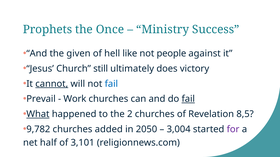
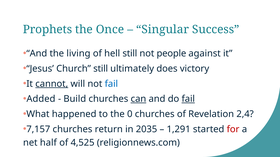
Ministry: Ministry -> Singular
given: given -> living
hell like: like -> still
Prevail: Prevail -> Added
Work: Work -> Build
can underline: none -> present
What underline: present -> none
2: 2 -> 0
8,5: 8,5 -> 2,4
9,782: 9,782 -> 7,157
added: added -> return
2050: 2050 -> 2035
3,004: 3,004 -> 1,291
for colour: purple -> red
3,101: 3,101 -> 4,525
